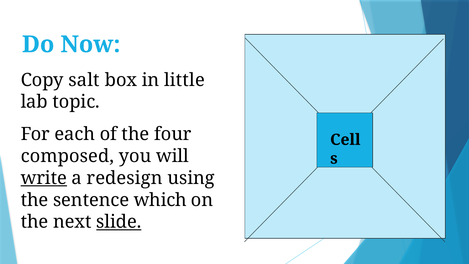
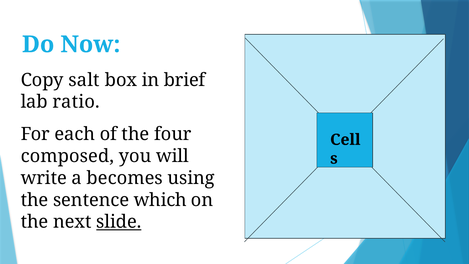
little: little -> brief
topic: topic -> ratio
write underline: present -> none
redesign: redesign -> becomes
